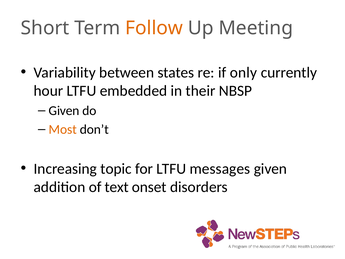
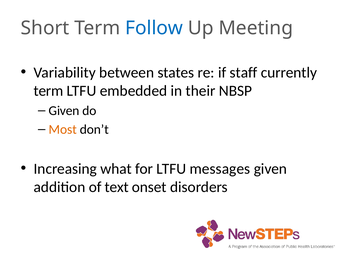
Follow colour: orange -> blue
only: only -> staff
hour at (48, 91): hour -> term
topic: topic -> what
